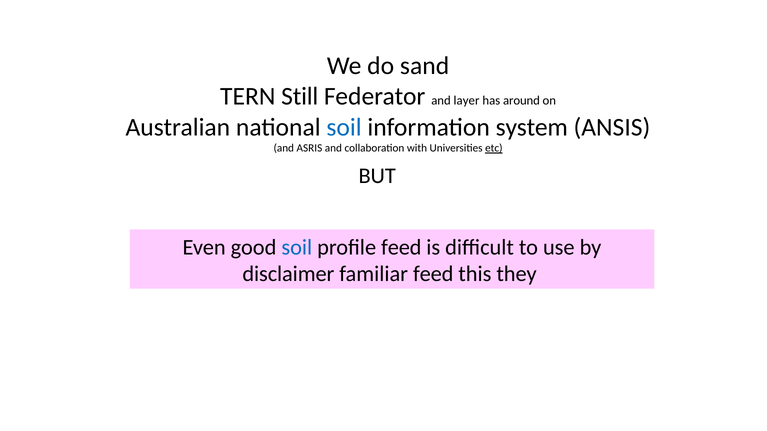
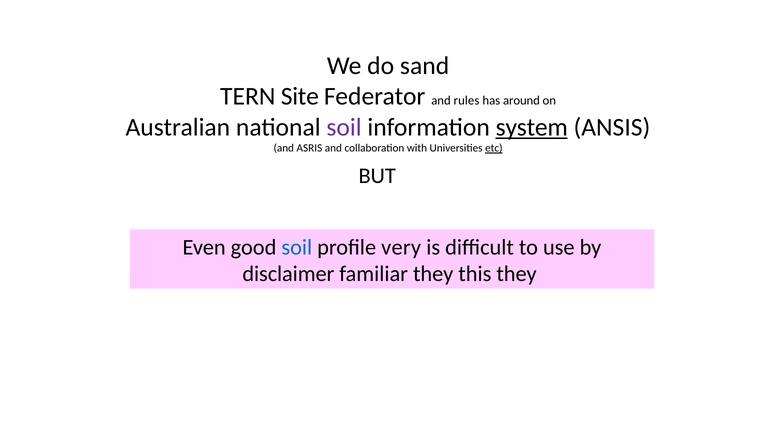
Still: Still -> Site
layer: layer -> rules
soil at (344, 127) colour: blue -> purple
system underline: none -> present
profile feed: feed -> very
familiar feed: feed -> they
